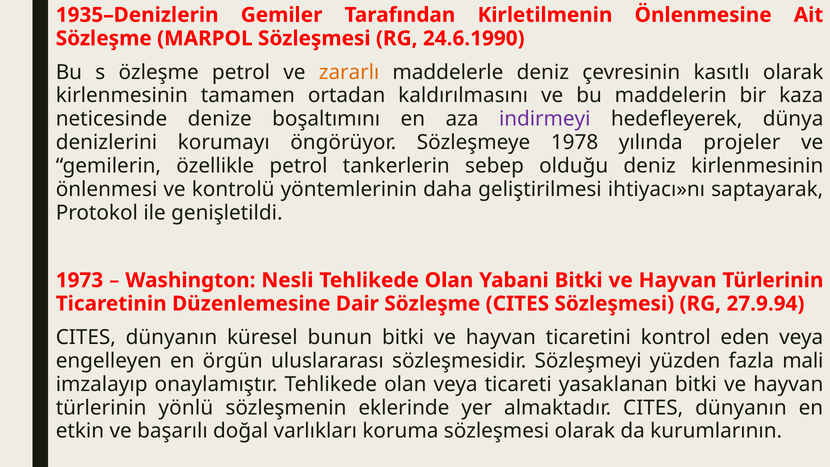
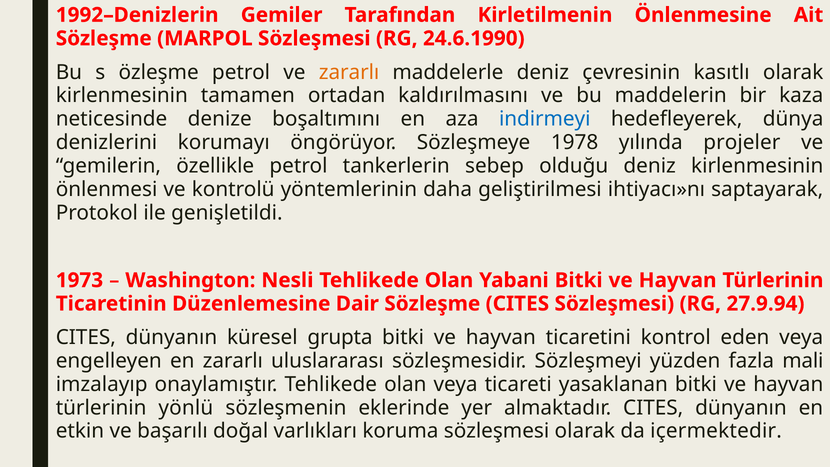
1935–Denizlerin: 1935–Denizlerin -> 1992–Denizlerin
indirmeyi colour: purple -> blue
bunun: bunun -> grupta
en örgün: örgün -> zararlı
kurumlarının: kurumlarının -> içermektedir
